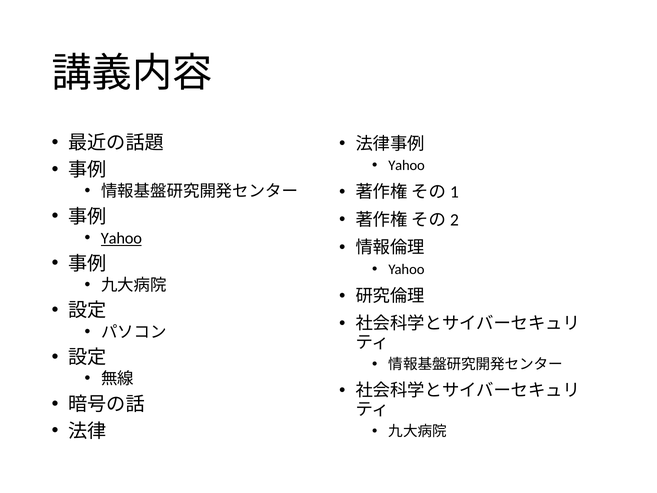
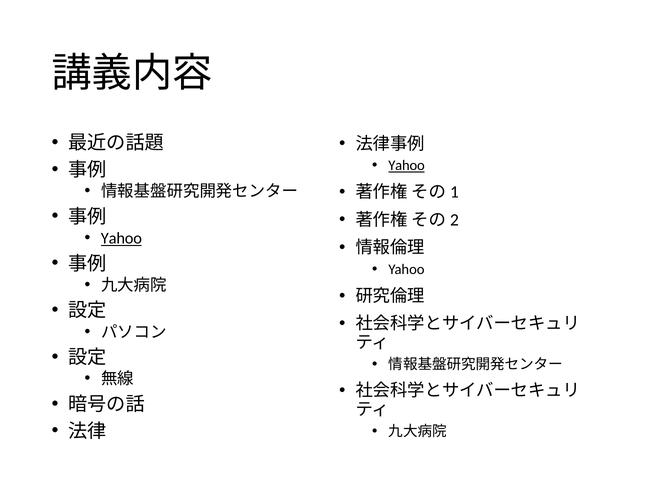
Yahoo at (407, 166) underline: none -> present
